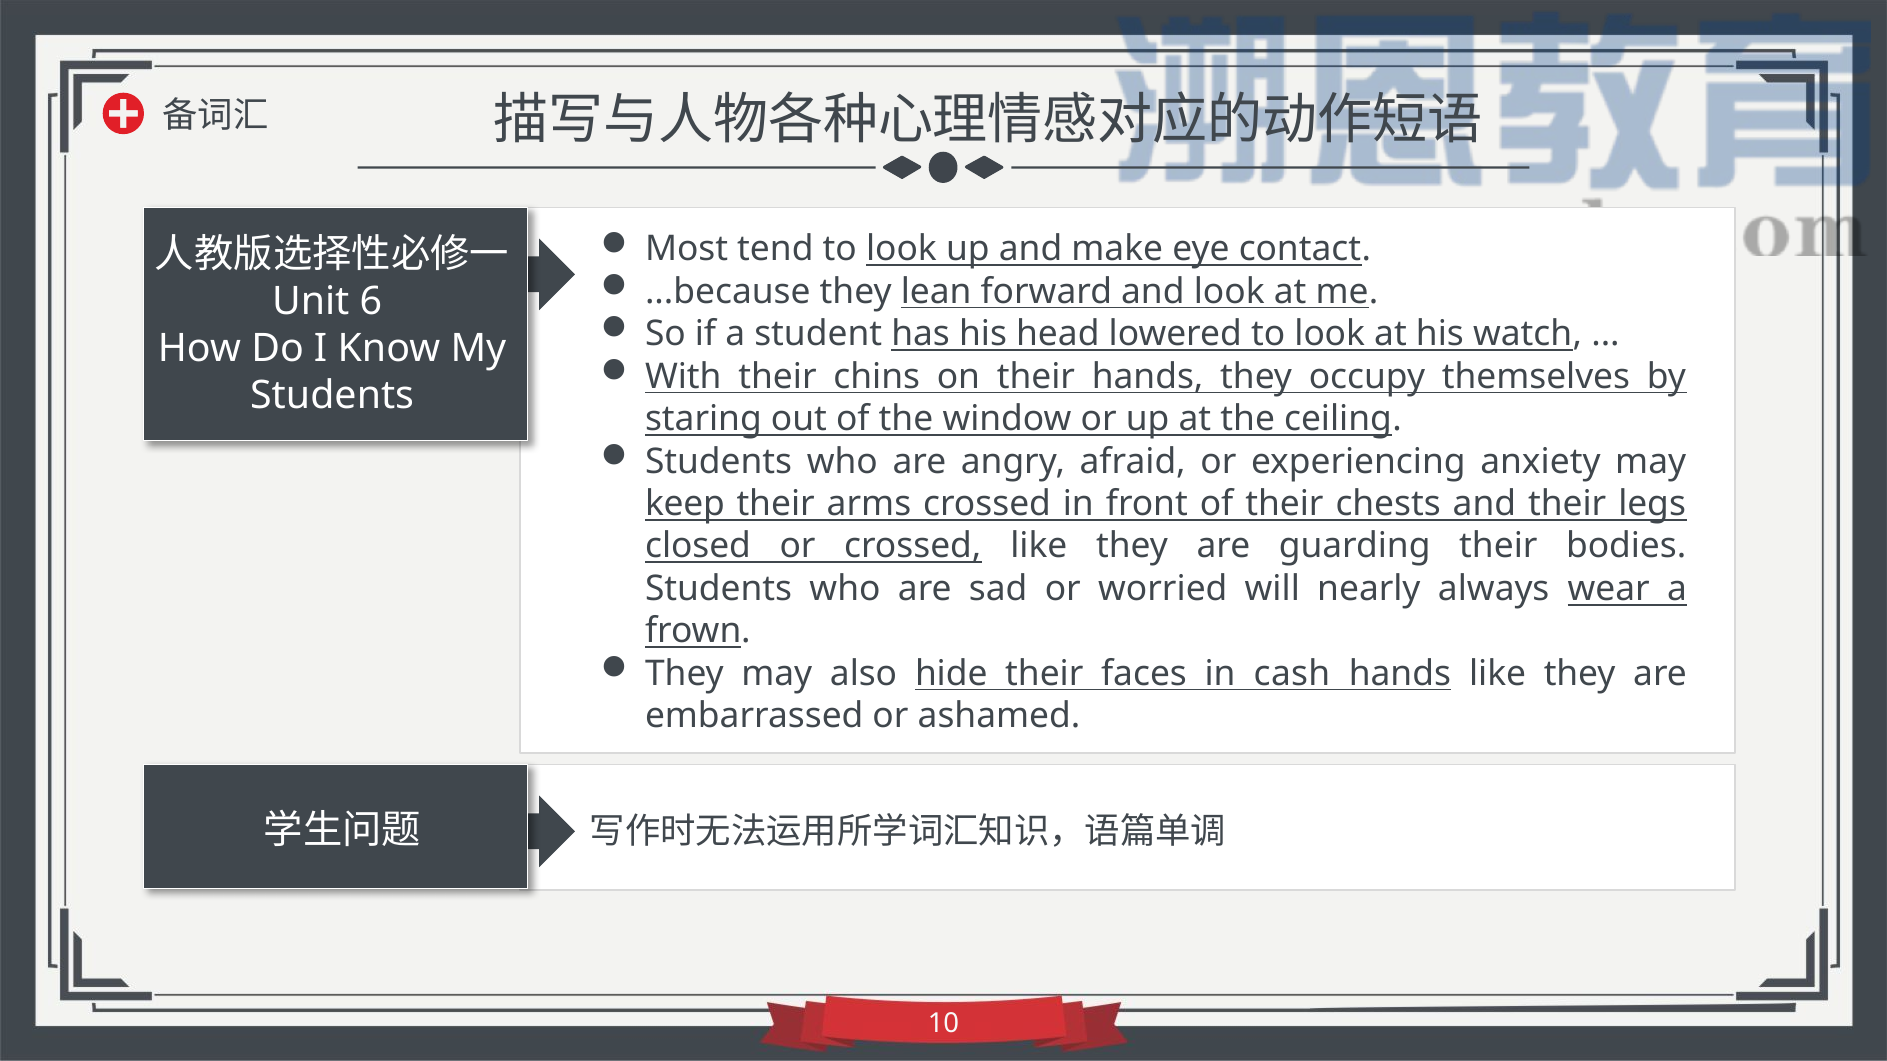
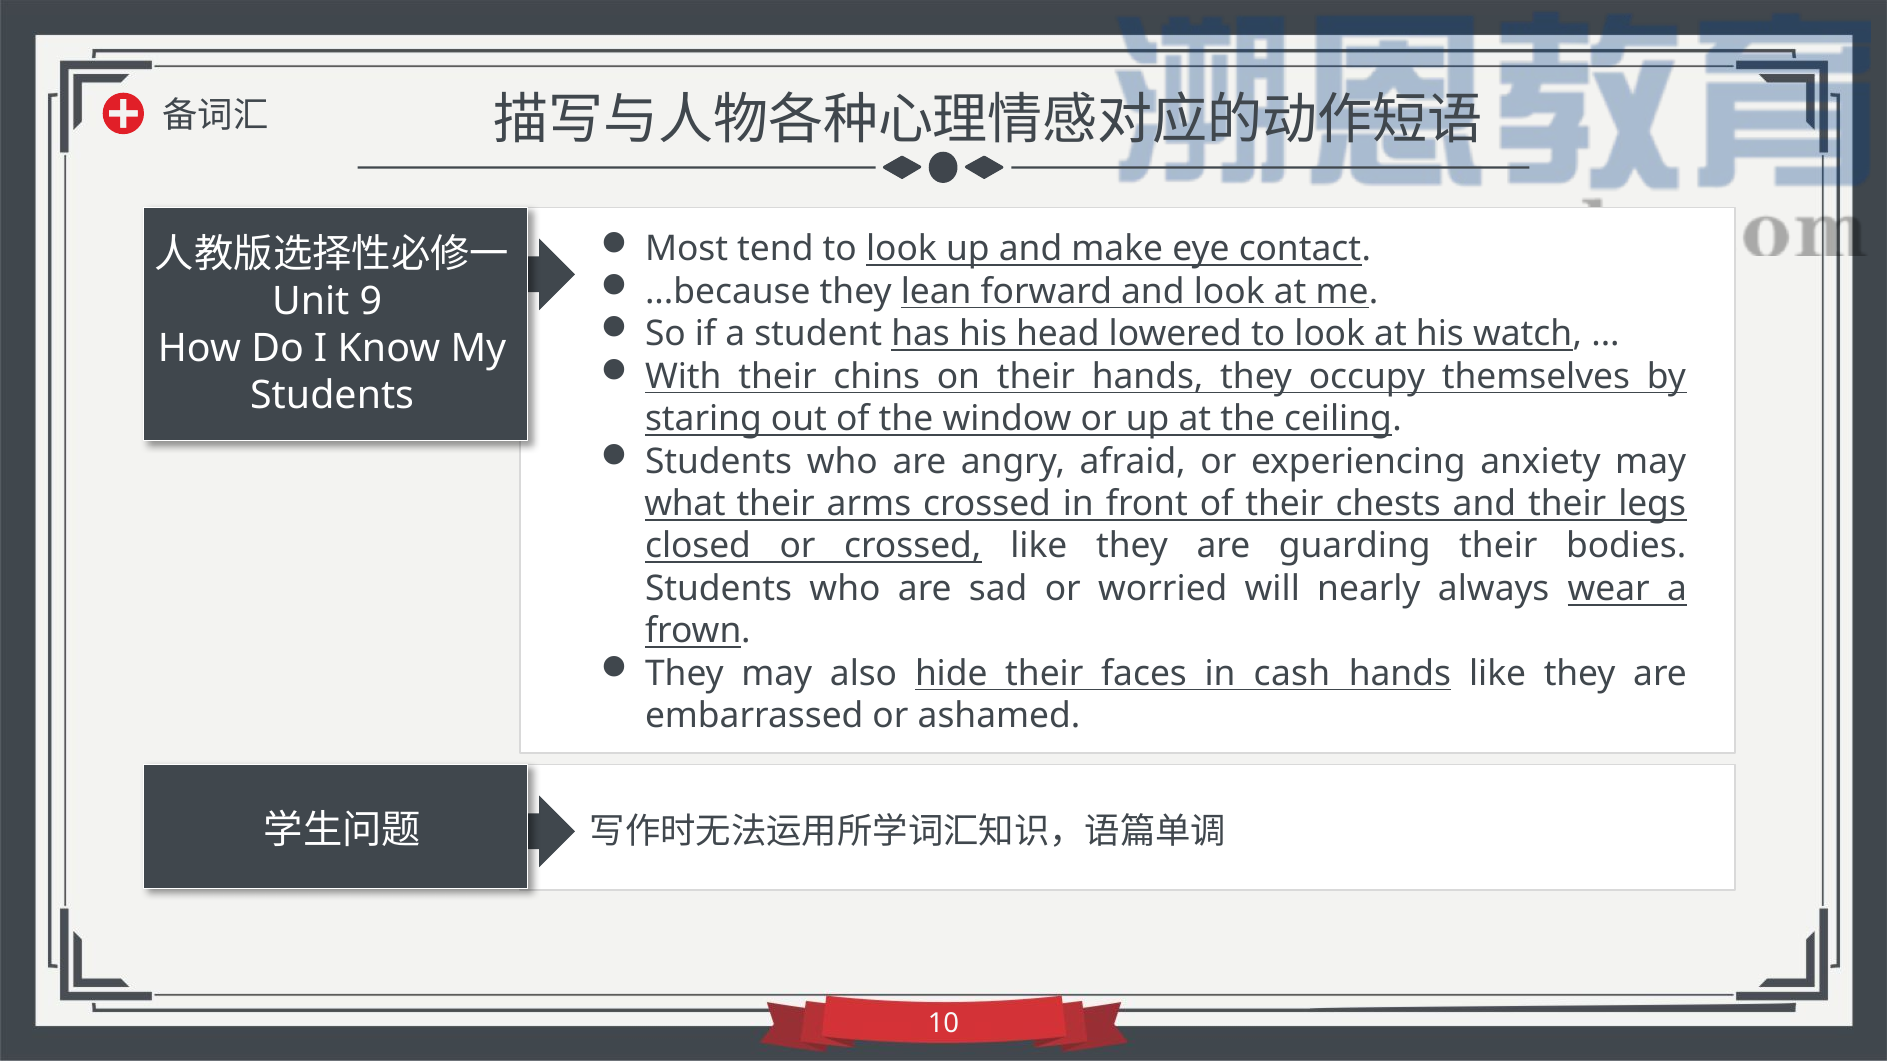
6: 6 -> 9
keep: keep -> what
